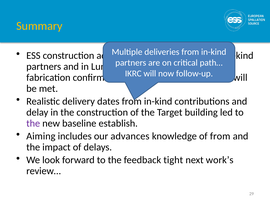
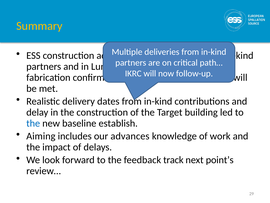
the at (33, 123) colour: purple -> blue
of from: from -> work
tight: tight -> track
work’s: work’s -> point’s
